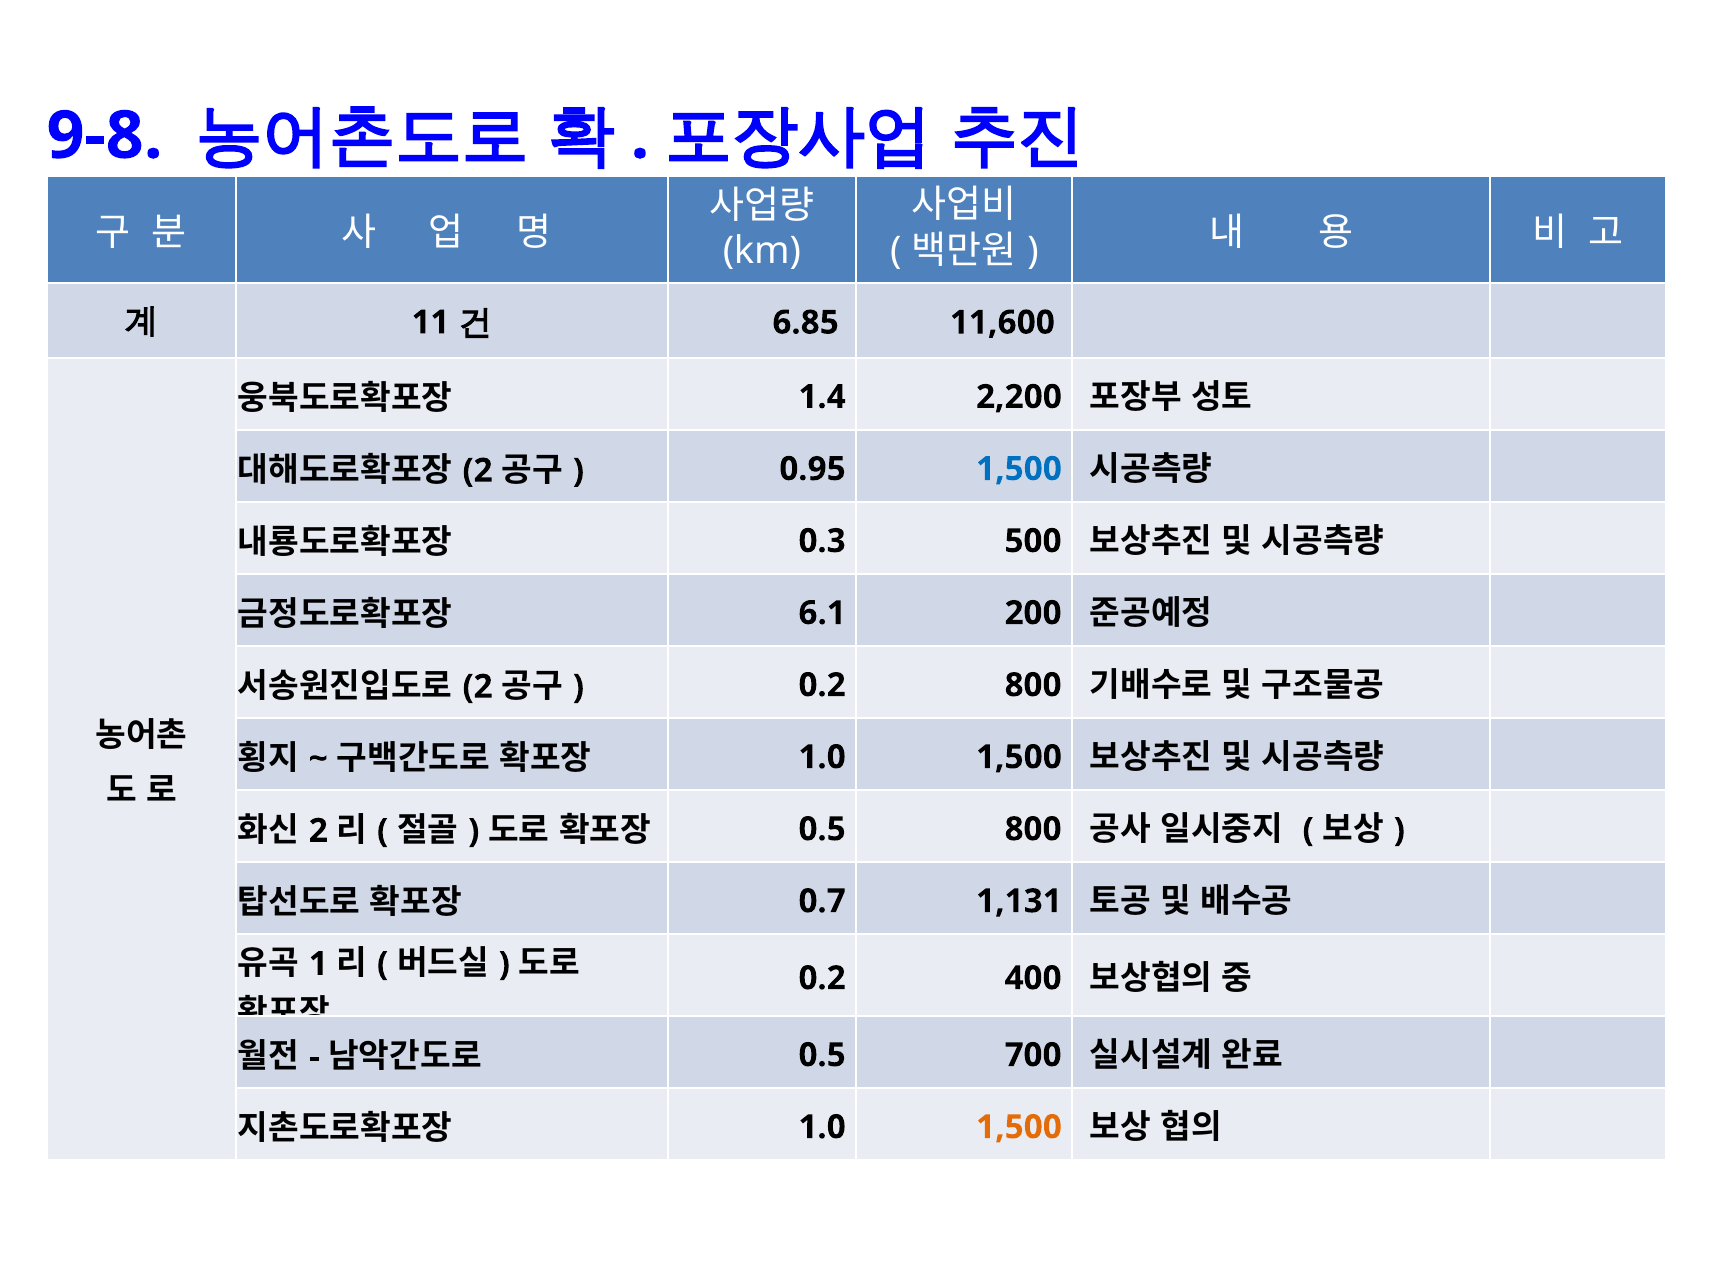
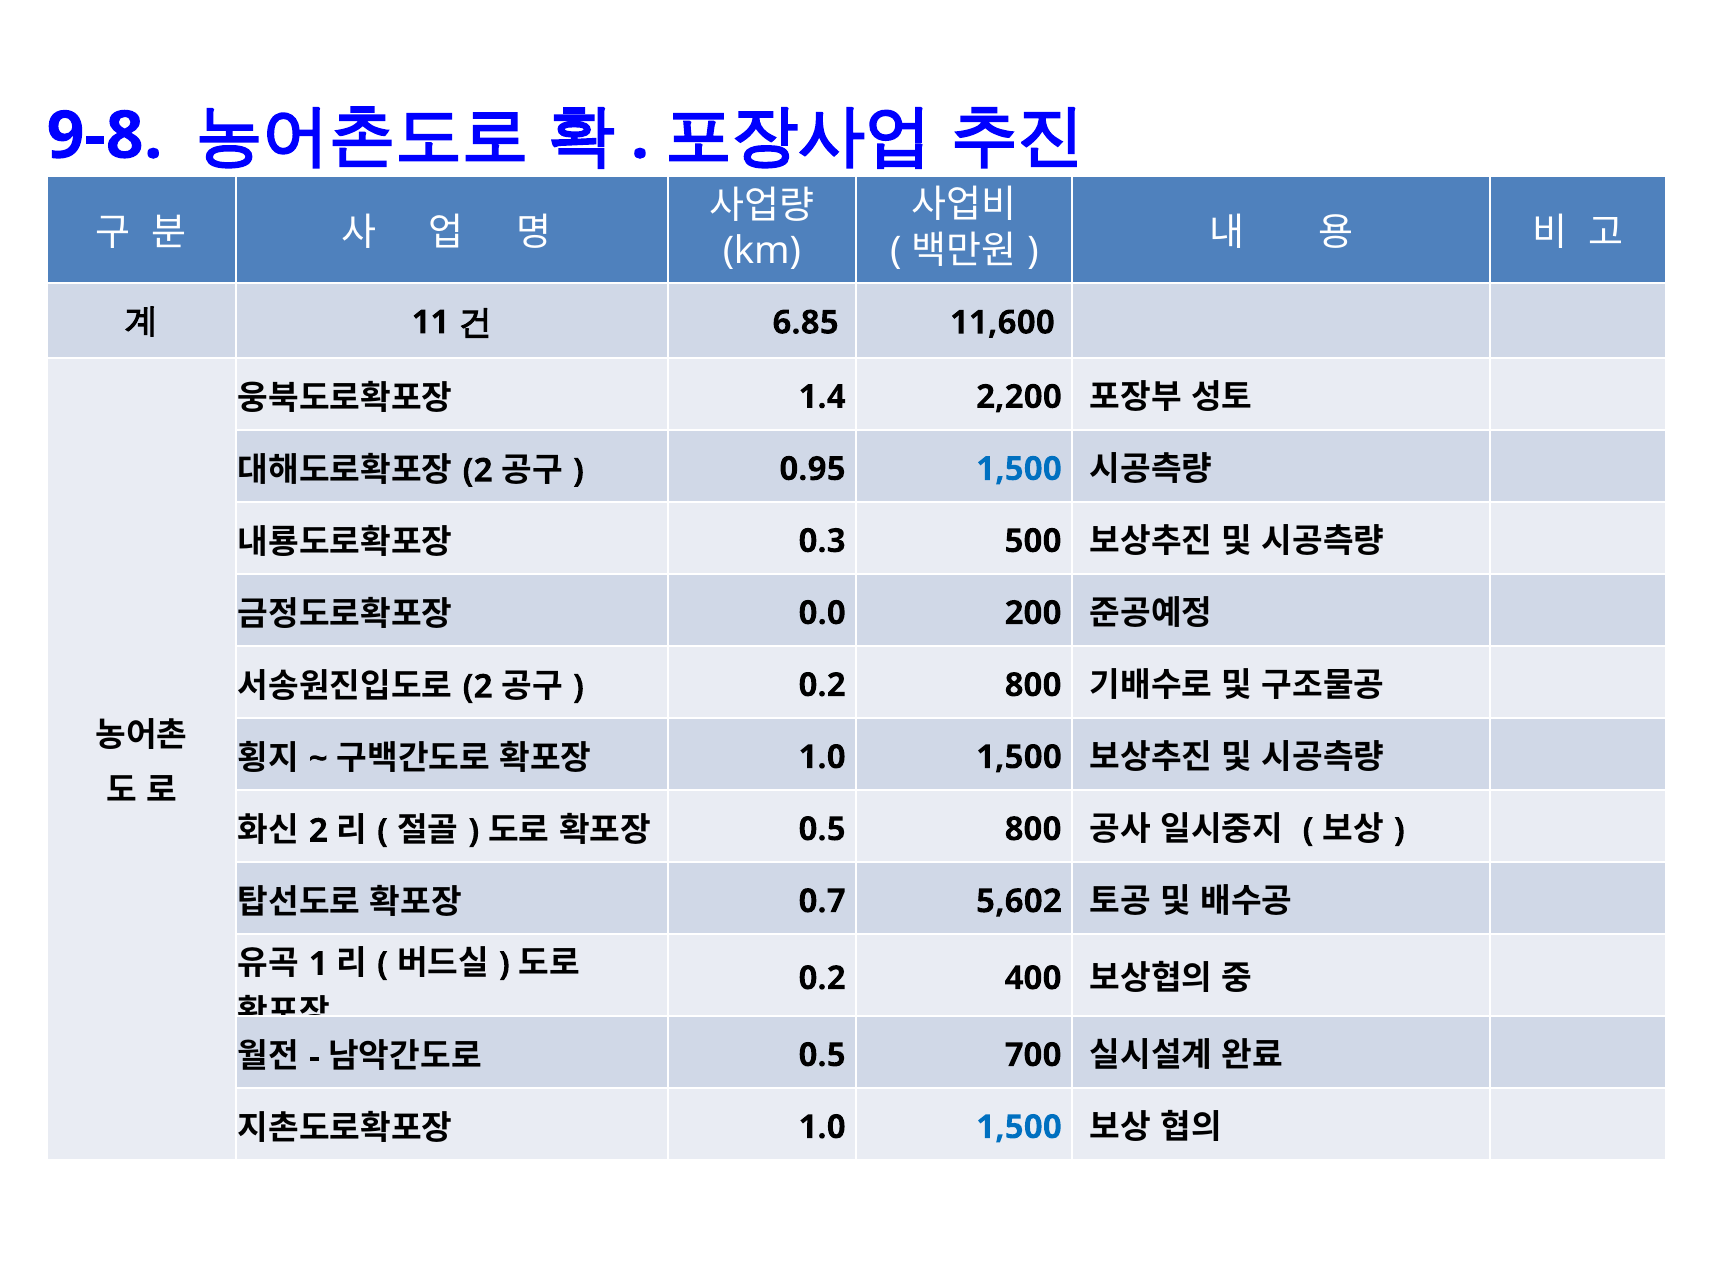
6.1: 6.1 -> 0.0
1,131: 1,131 -> 5,602
1,500 at (1019, 1127) colour: orange -> blue
